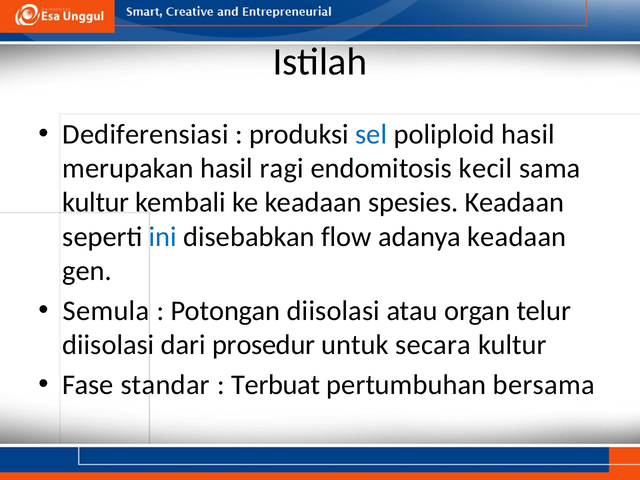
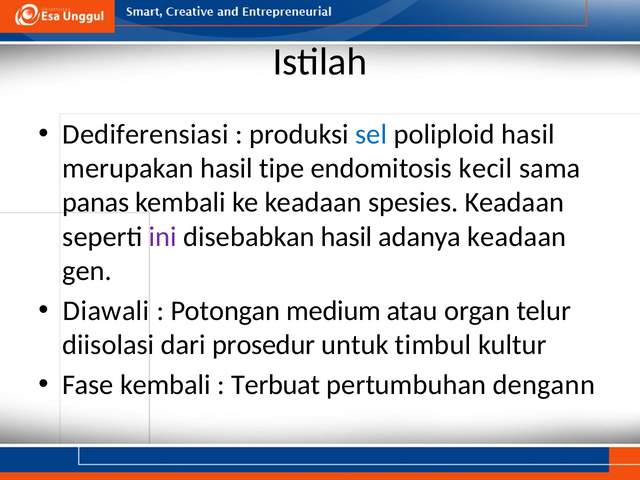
ragi: ragi -> tipe
kultur at (96, 203): kultur -> panas
ini colour: blue -> purple
disebabkan flow: flow -> hasil
Semula: Semula -> Diawali
Potongan diisolasi: diisolasi -> medium
secara: secara -> timbul
Fase standar: standar -> kembali
bersama: bersama -> dengann
